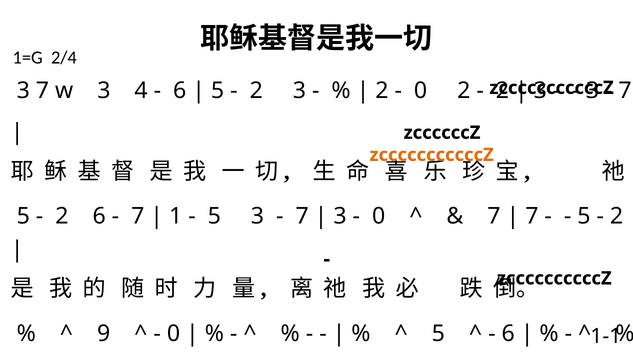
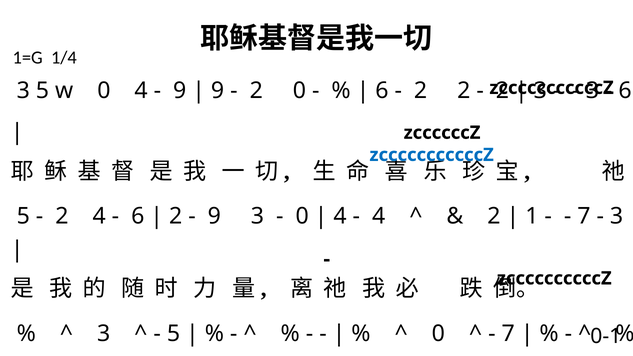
2/4: 2/4 -> 1/4
3 7: 7 -> 5
w 3: 3 -> 0
6 at (180, 91): 6 -> 9
5 at (218, 91): 5 -> 9
2 3: 3 -> 0
2 at (382, 91): 2 -> 6
0 at (421, 91): 0 -> 2
7 at (625, 91): 7 -> 6
zcccccccccccZ at (432, 155) colour: orange -> blue
2 6: 6 -> 4
7 at (138, 216): 7 -> 6
1 at (176, 216): 1 -> 2
5 at (214, 216): 5 -> 9
7 at (302, 216): 7 -> 0
3 at (340, 216): 3 -> 4
0 at (379, 216): 0 -> 4
7 at (494, 216): 7 -> 2
7 at (532, 216): 7 -> 1
5 at (584, 216): 5 -> 7
2 at (617, 216): 2 -> 3
9 at (104, 333): 9 -> 3
0 at (173, 333): 0 -> 5
5 at (438, 333): 5 -> 0
6 at (508, 333): 6 -> 7
1-1: 1-1 -> 0-1
